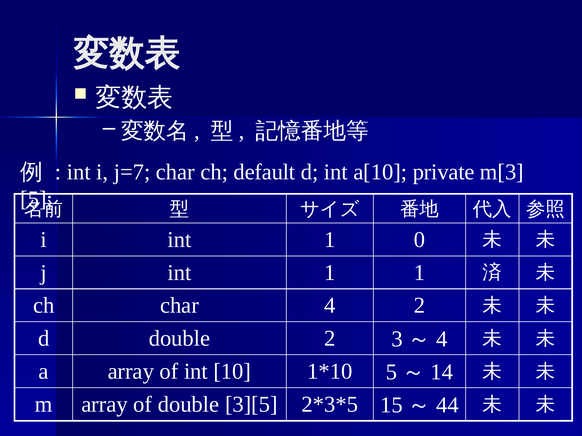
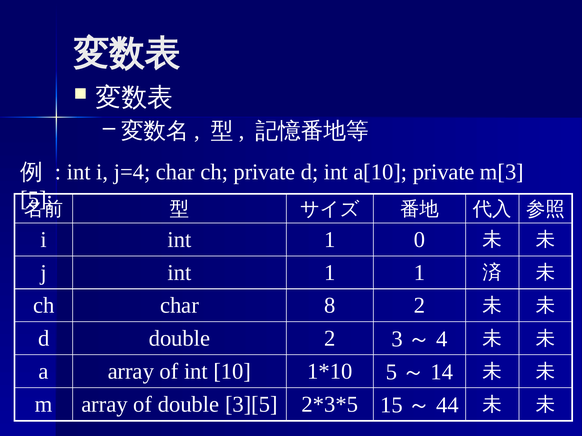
j=7: j=7 -> j=4
ch default: default -> private
char 4: 4 -> 8
